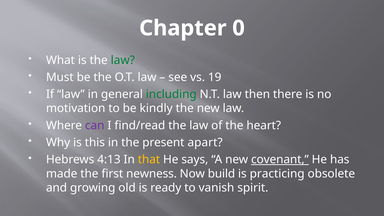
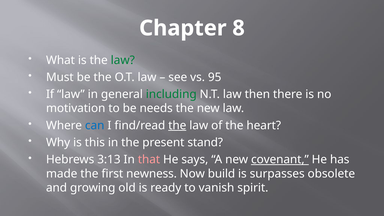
0: 0 -> 8
19: 19 -> 95
kindly: kindly -> needs
can colour: purple -> blue
the at (177, 125) underline: none -> present
apart: apart -> stand
4:13: 4:13 -> 3:13
that colour: yellow -> pink
practicing: practicing -> surpasses
